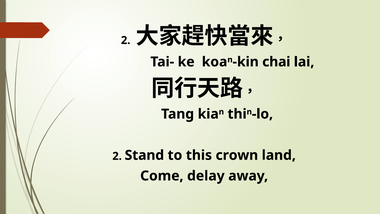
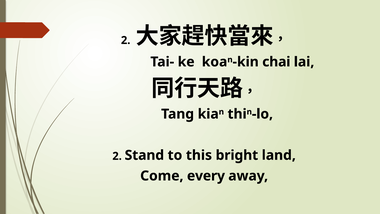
crown: crown -> bright
delay: delay -> every
